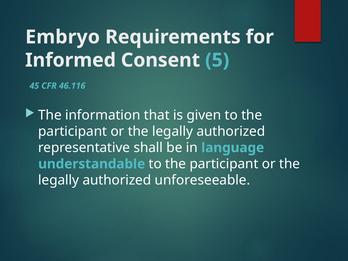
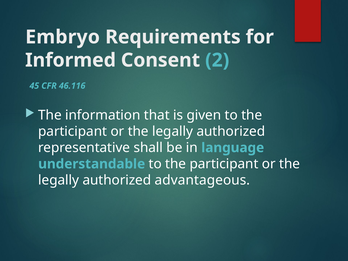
5: 5 -> 2
unforeseeable: unforeseeable -> advantageous
